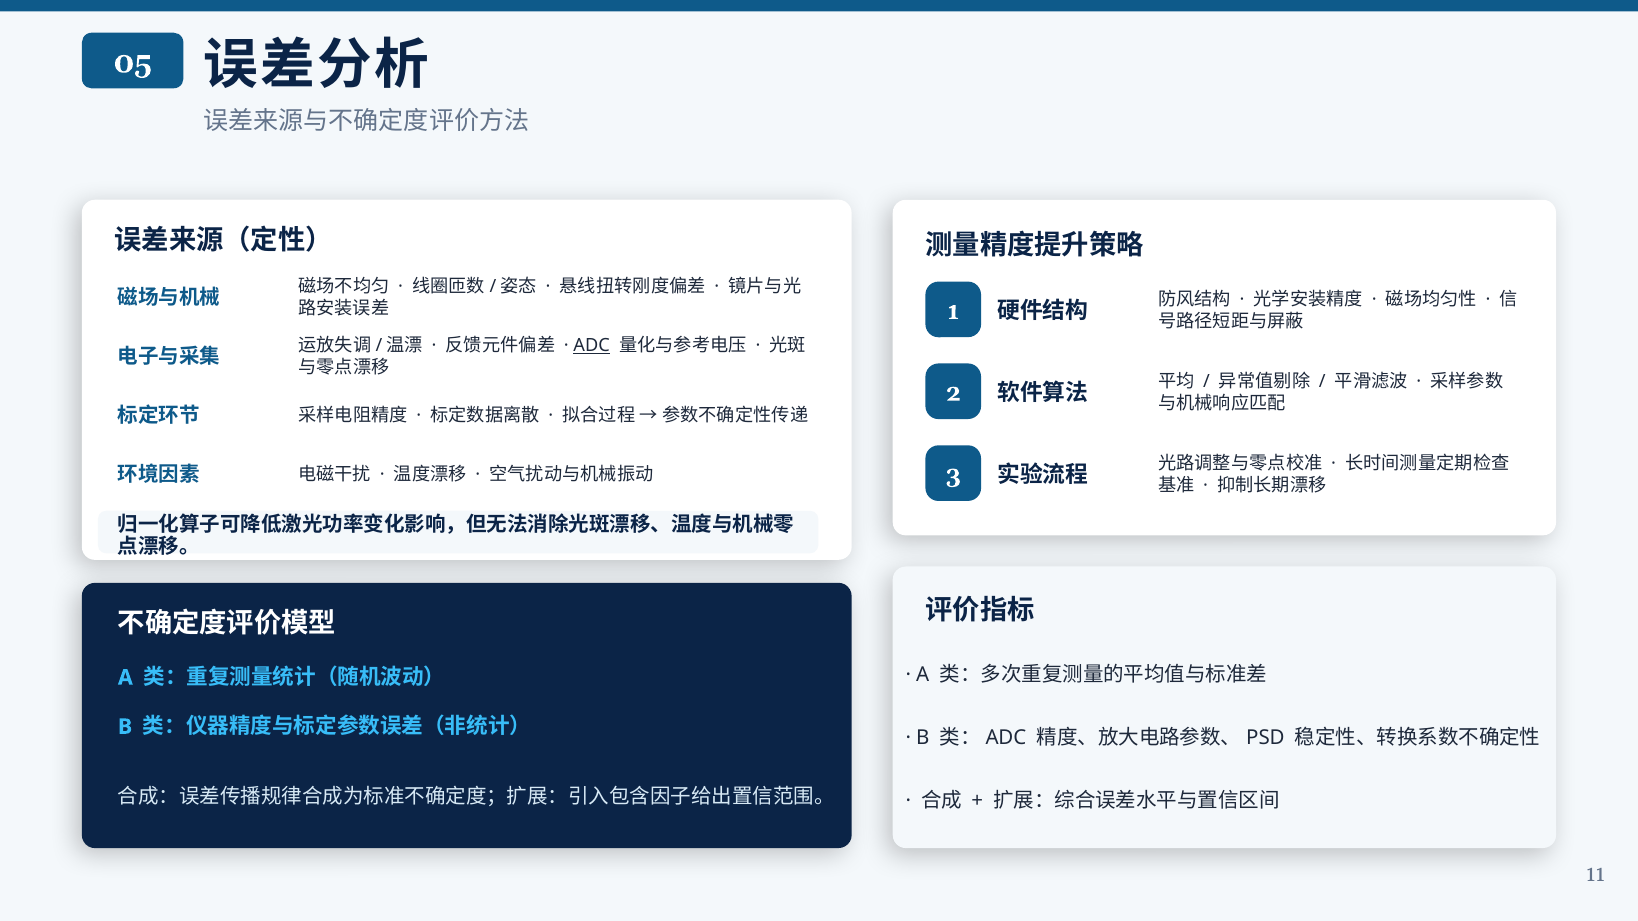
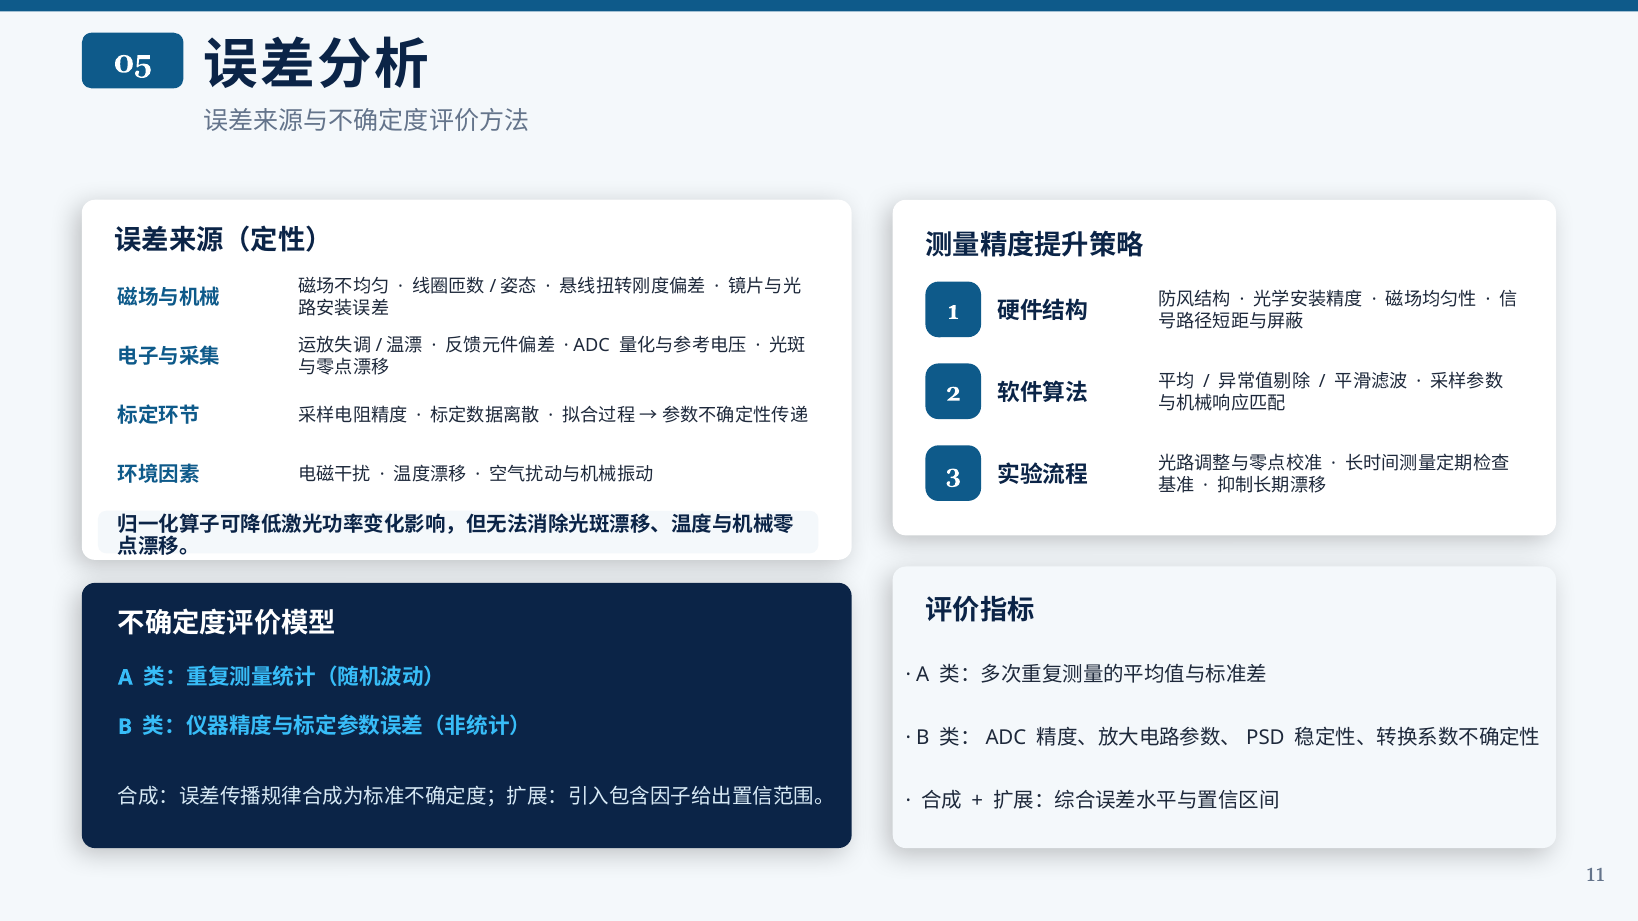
ADC underline: present -> none
